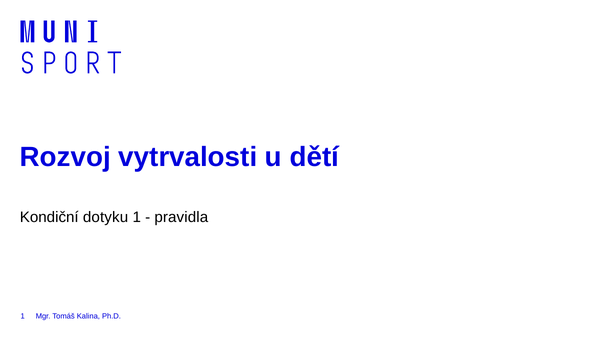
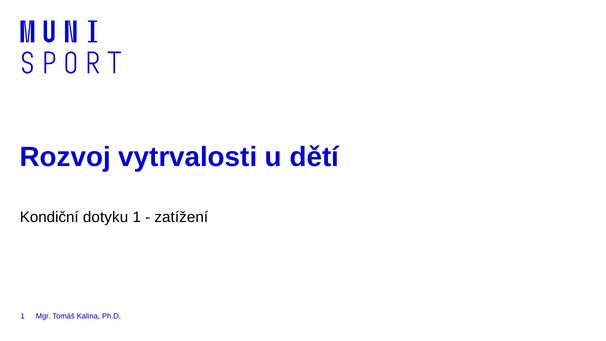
pravidla: pravidla -> zatížení
